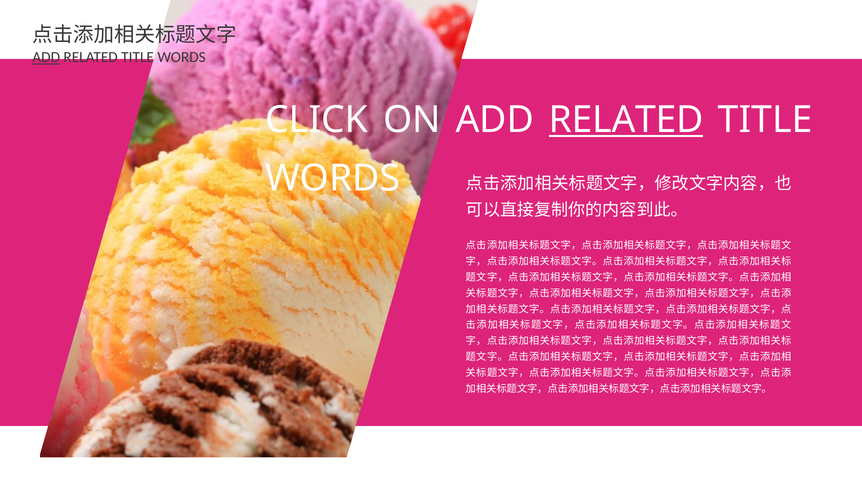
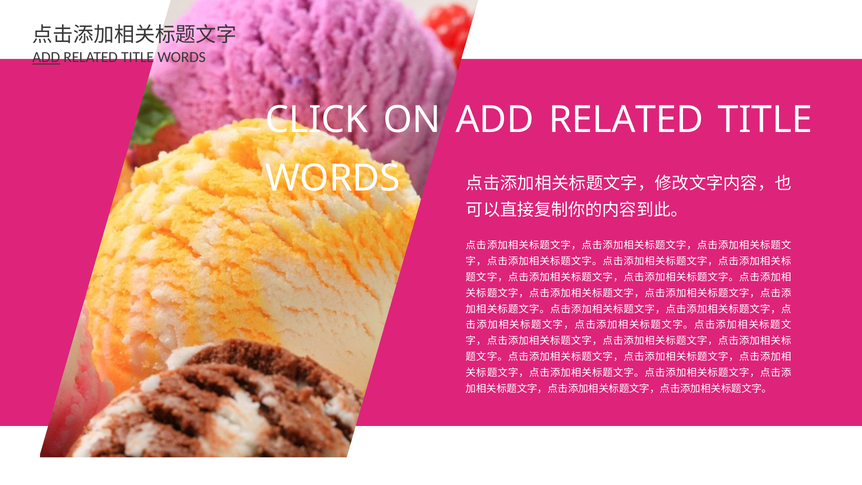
RELATED at (626, 120) underline: present -> none
